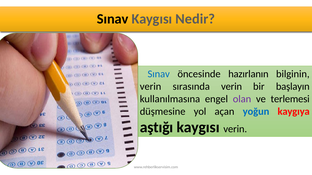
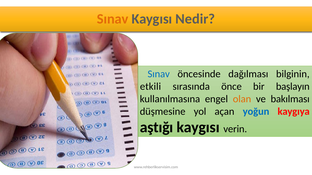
Sınav at (113, 19) colour: black -> orange
hazırlanın: hazırlanın -> dağılması
verin at (151, 87): verin -> etkili
sırasında verin: verin -> önce
olan colour: purple -> orange
terlemesi: terlemesi -> bakılması
